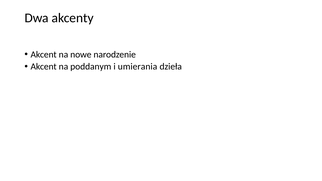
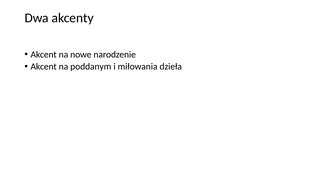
umierania: umierania -> miłowania
